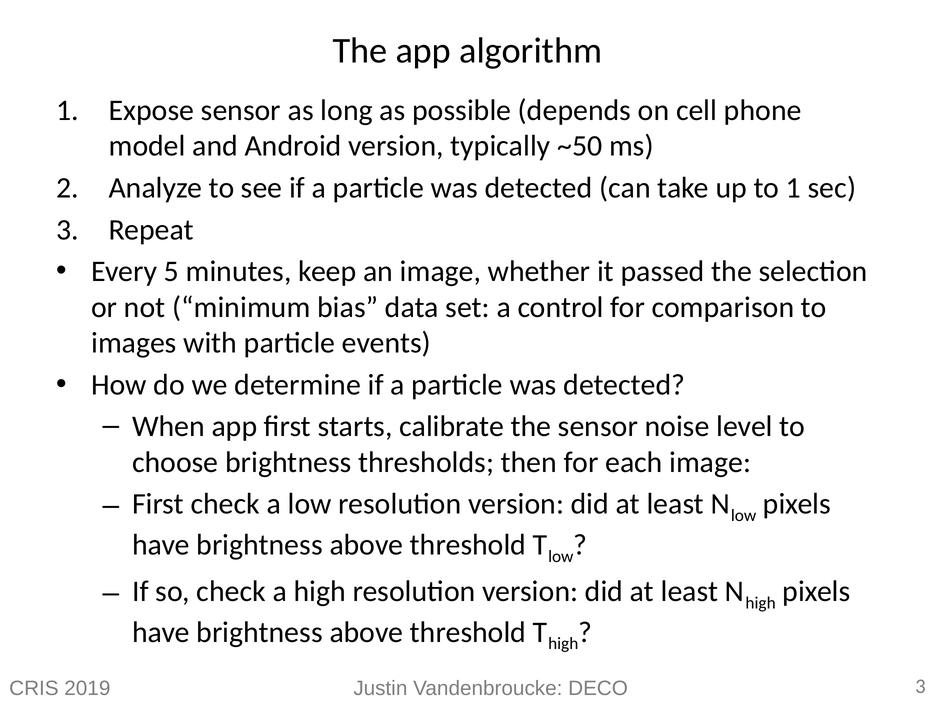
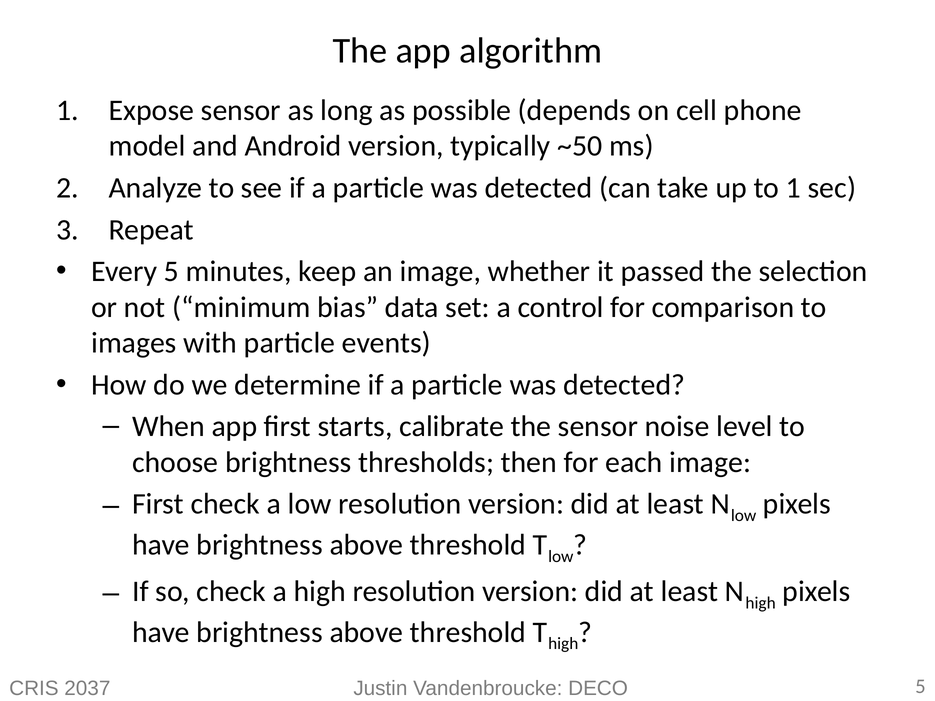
2019: 2019 -> 2037
DECO 3: 3 -> 5
